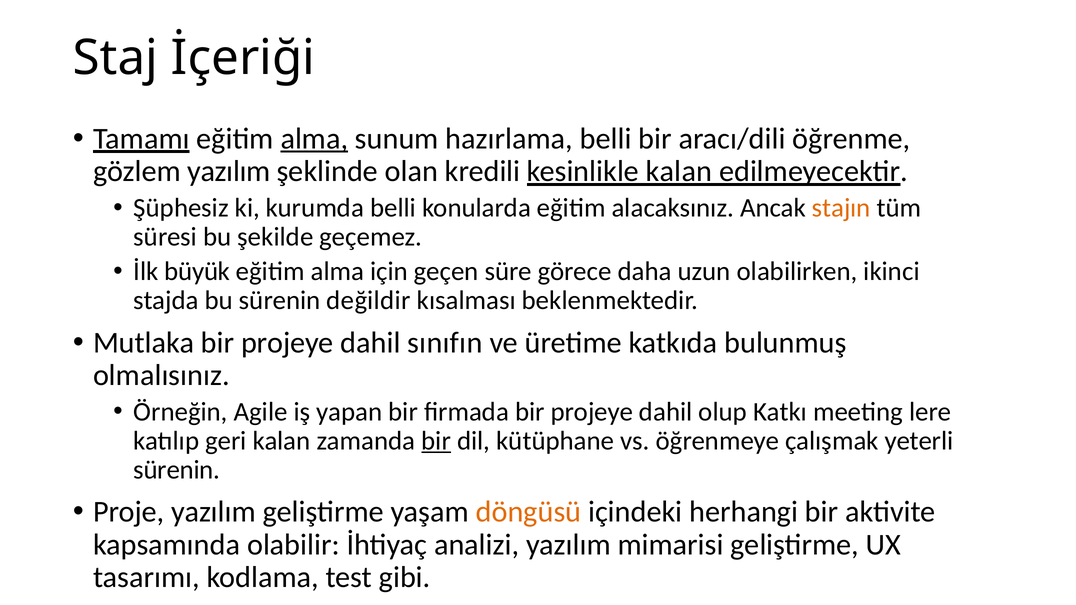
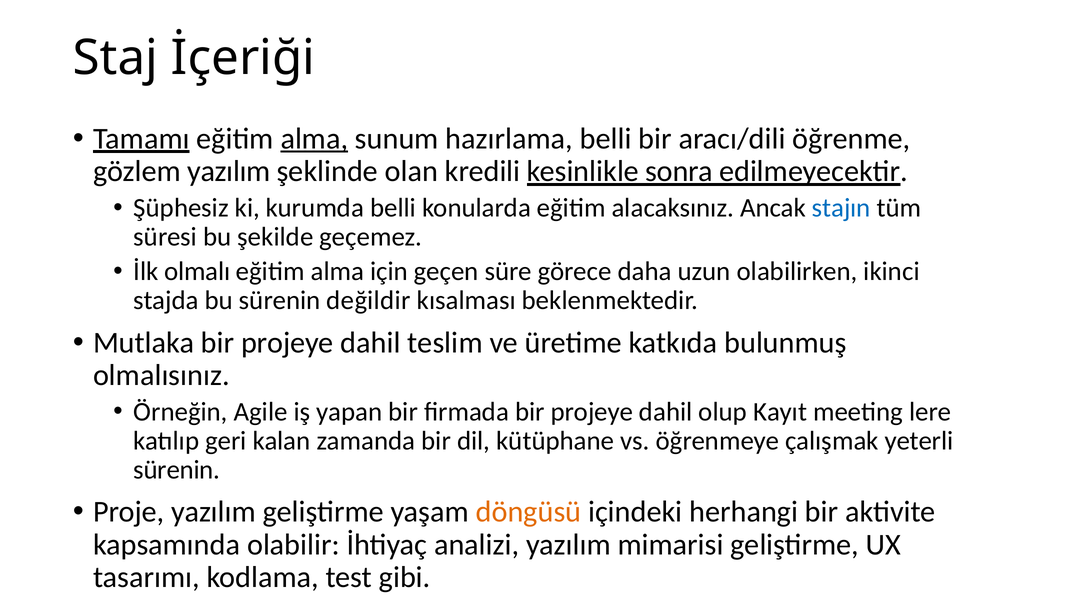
kesinlikle kalan: kalan -> sonra
stajın colour: orange -> blue
büyük: büyük -> olmalı
sınıfın: sınıfın -> teslim
Katkı: Katkı -> Kayıt
bir at (436, 441) underline: present -> none
